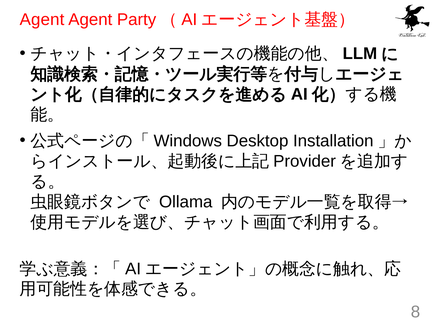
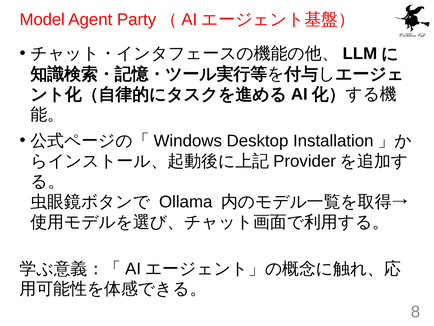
Agent at (42, 19): Agent -> Model
